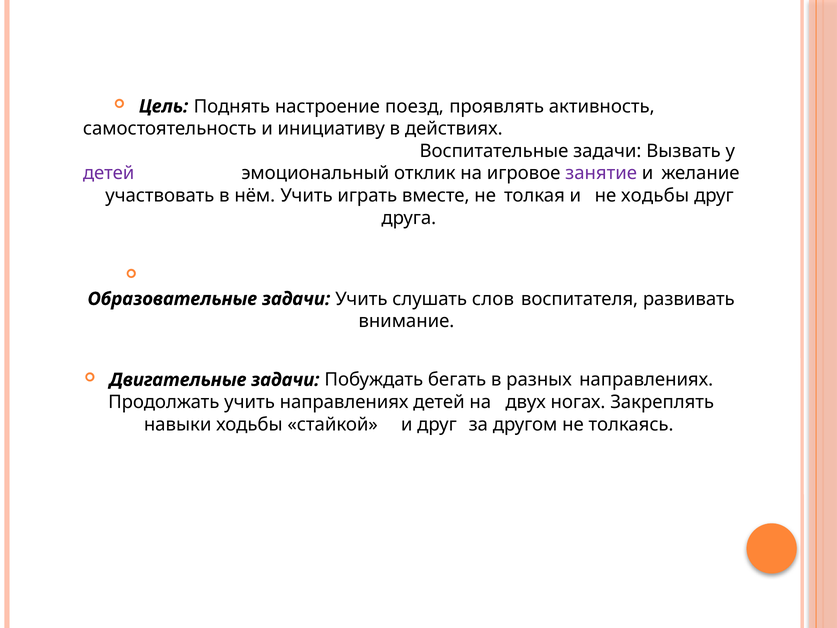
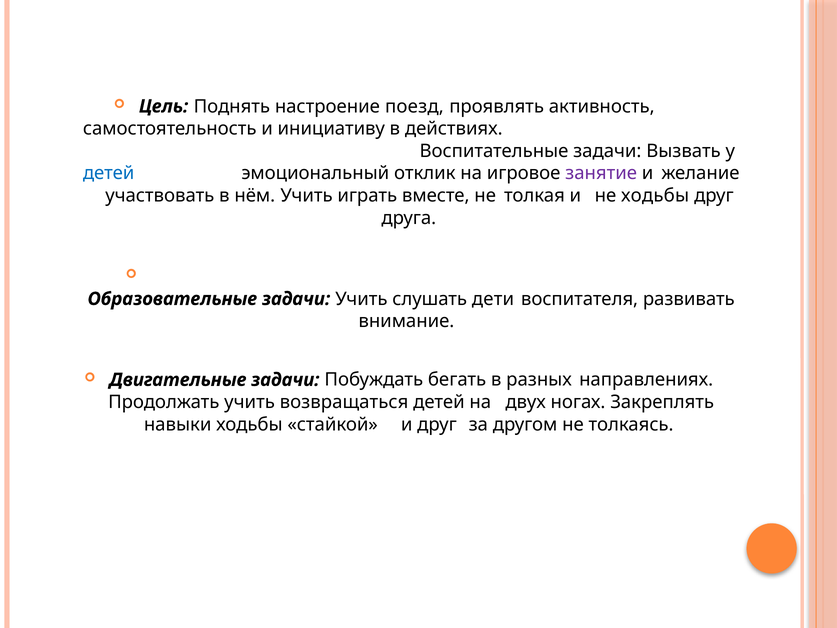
детей at (109, 173) colour: purple -> blue
слов: слов -> дети
учить направлениях: направлениях -> возвращаться
